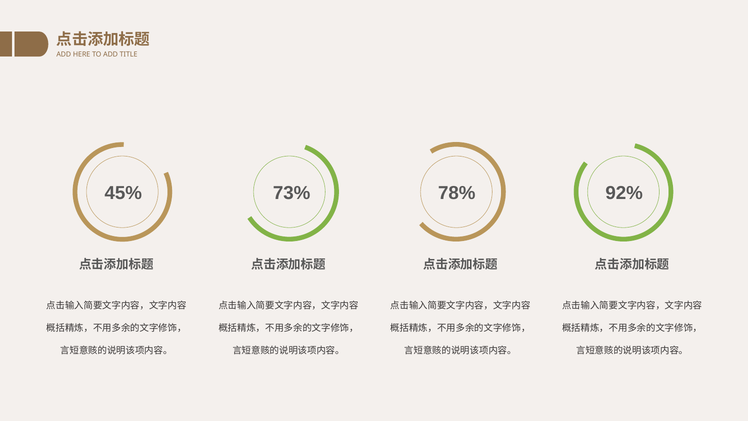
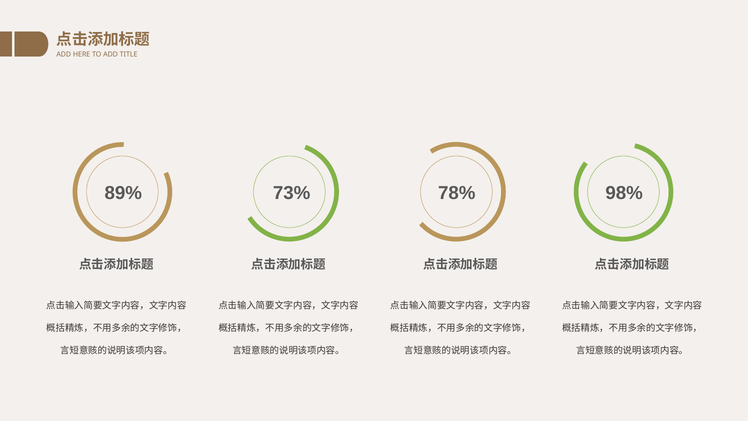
45%: 45% -> 89%
92%: 92% -> 98%
